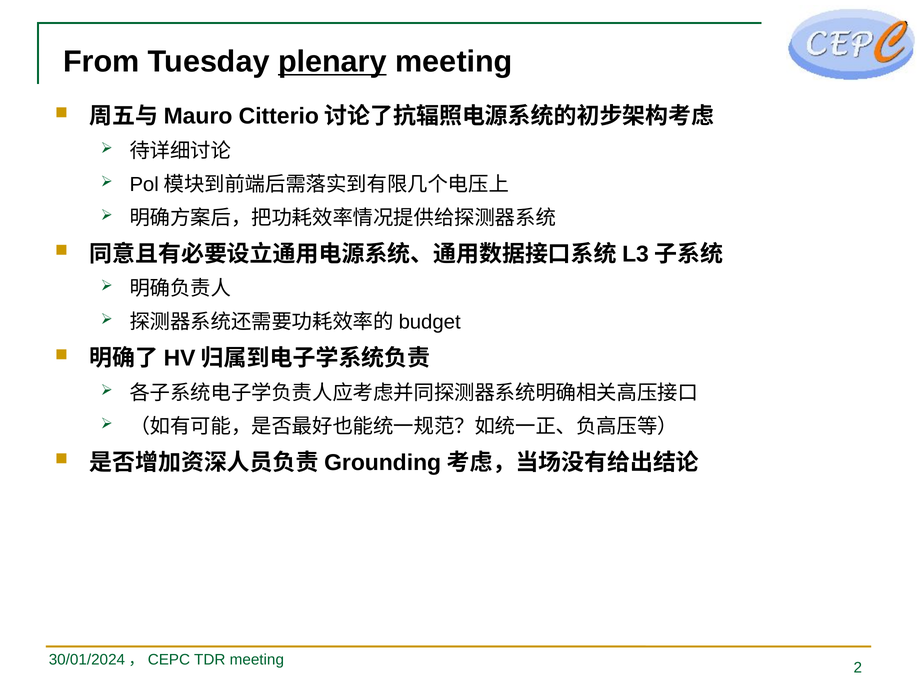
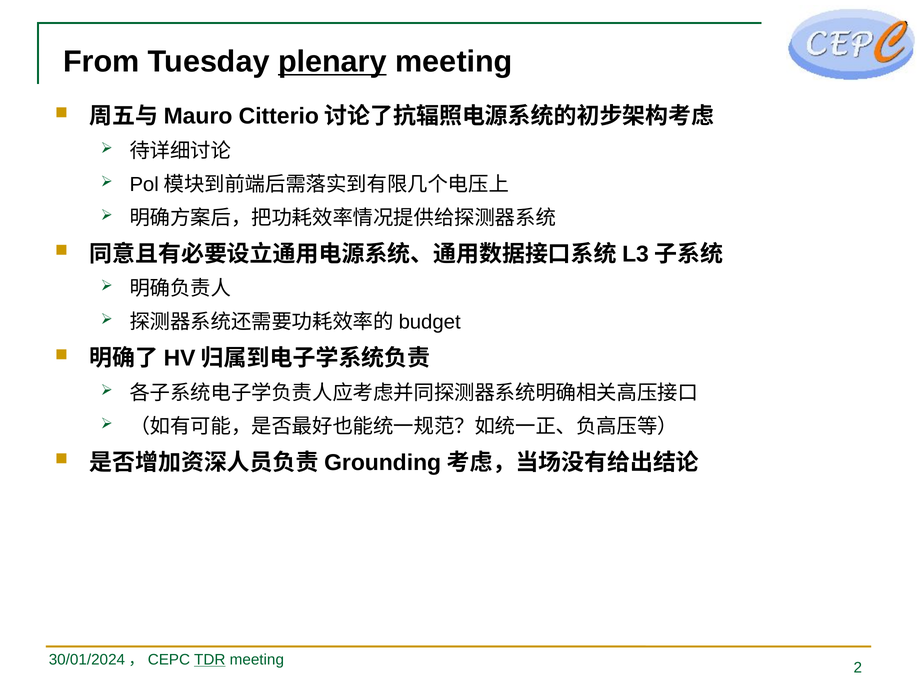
TDR underline: none -> present
